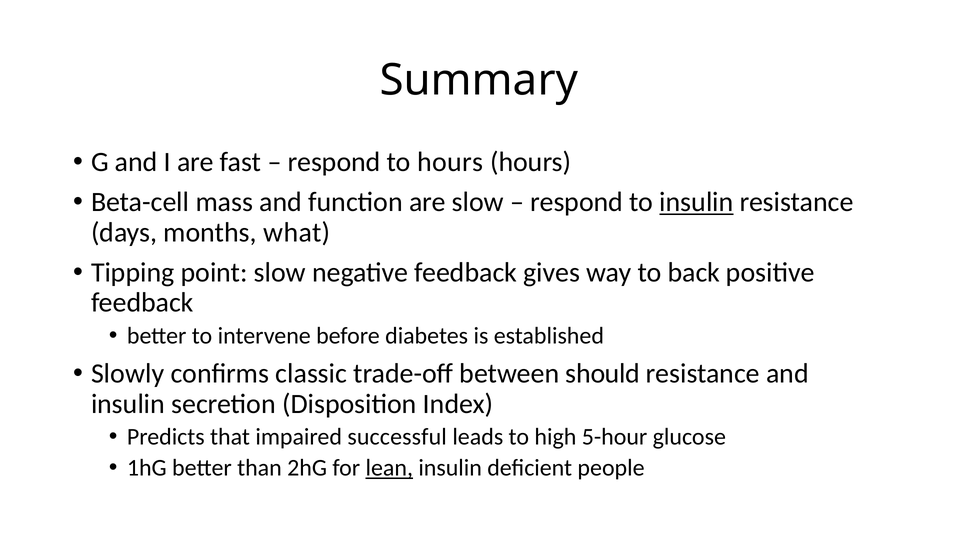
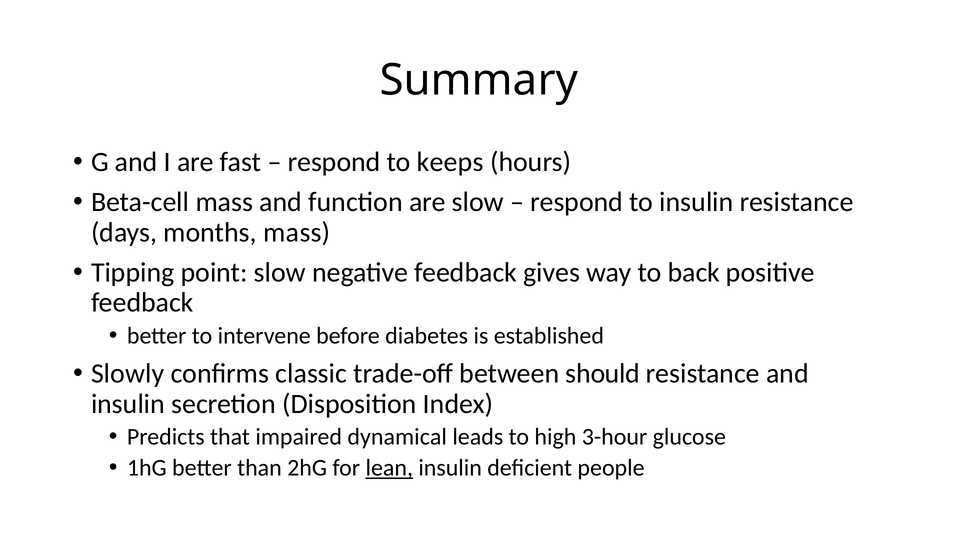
to hours: hours -> keeps
insulin at (696, 202) underline: present -> none
months what: what -> mass
successful: successful -> dynamical
5-hour: 5-hour -> 3-hour
